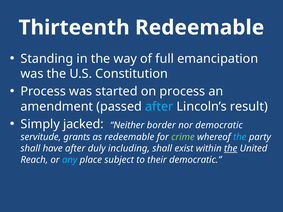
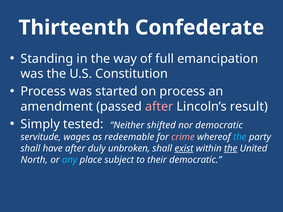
Thirteenth Redeemable: Redeemable -> Confederate
after at (159, 107) colour: light blue -> pink
jacked: jacked -> tested
border: border -> shifted
grants: grants -> wages
crime colour: light green -> pink
including: including -> unbroken
exist underline: none -> present
Reach: Reach -> North
